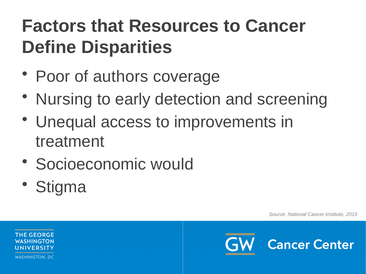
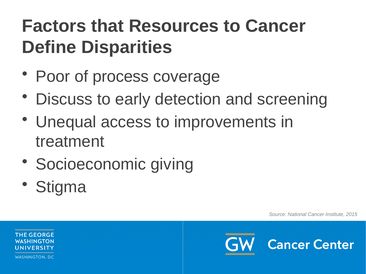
authors: authors -> process
Nursing: Nursing -> Discuss
would: would -> giving
